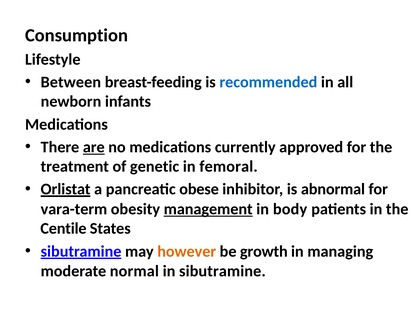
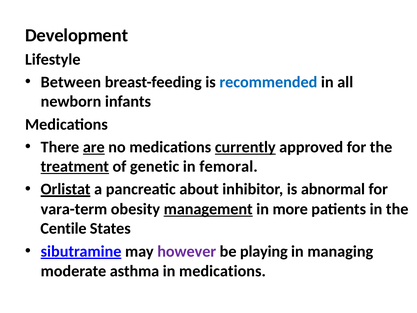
Consumption: Consumption -> Development
currently underline: none -> present
treatment underline: none -> present
obese: obese -> about
body: body -> more
however colour: orange -> purple
growth: growth -> playing
normal: normal -> asthma
in sibutramine: sibutramine -> medications
